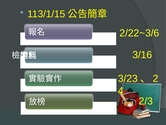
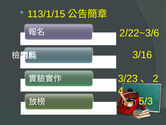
2/3: 2/3 -> 5/3
